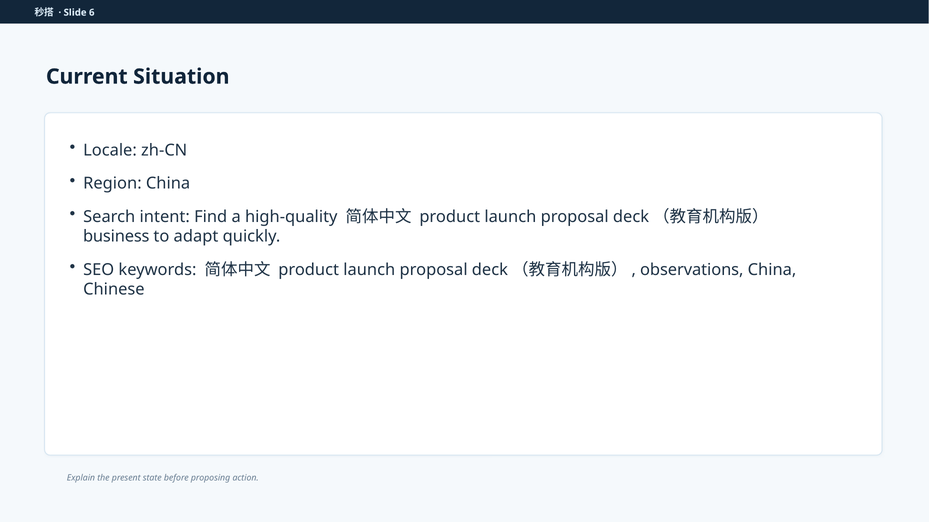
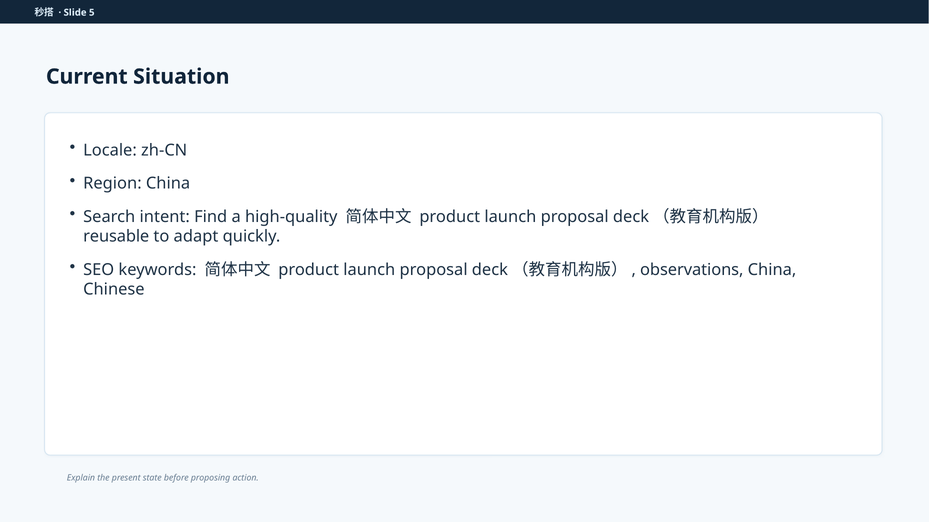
6: 6 -> 5
business: business -> reusable
